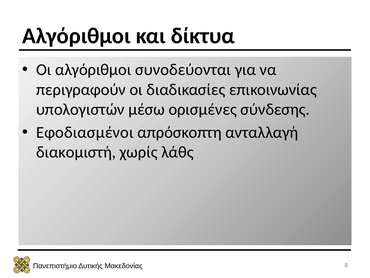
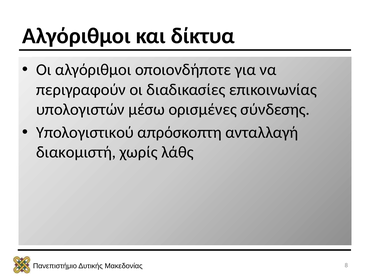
συνοδεύονται: συνοδεύονται -> οποιονδήποτε
Εφοδιασμένοι: Εφοδιασμένοι -> Υπολογιστικού
